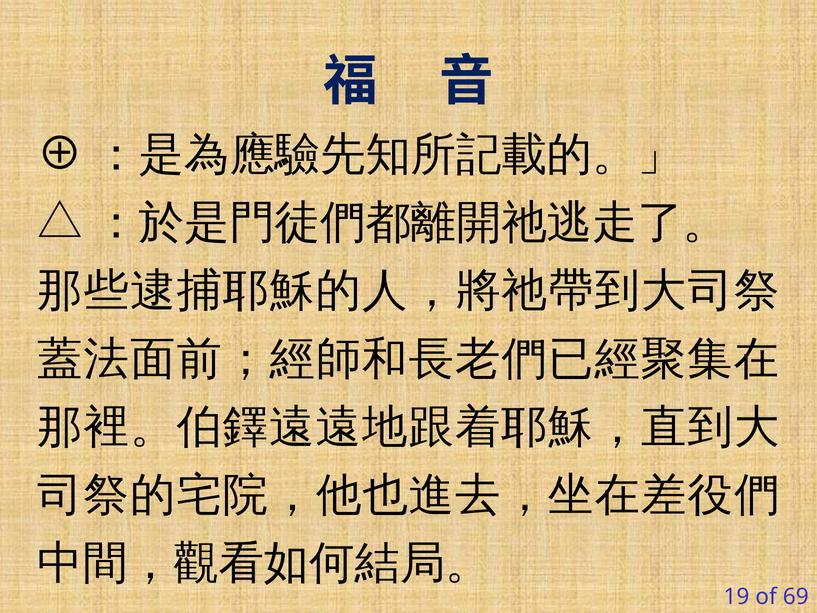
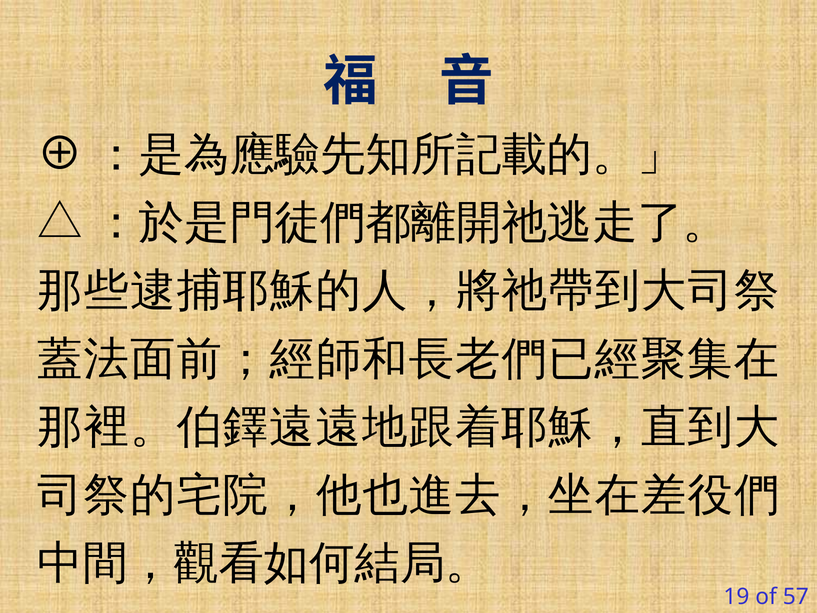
69: 69 -> 57
